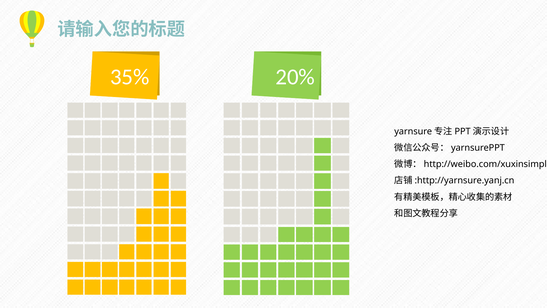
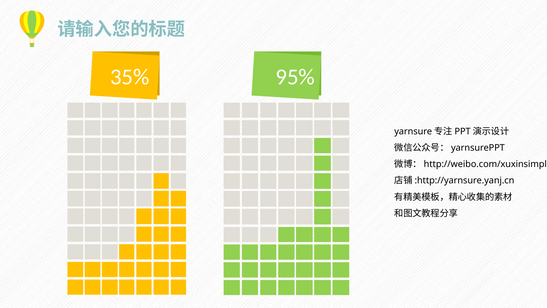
20%: 20% -> 95%
